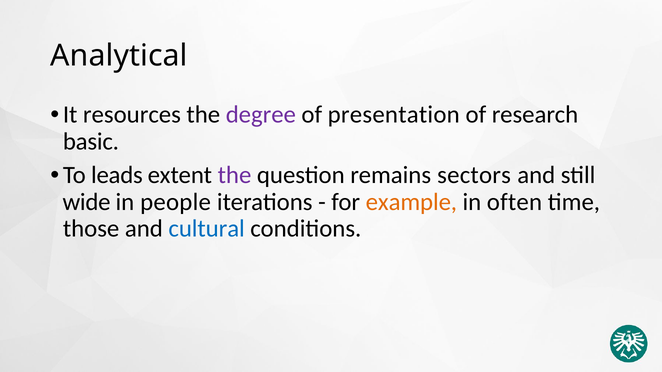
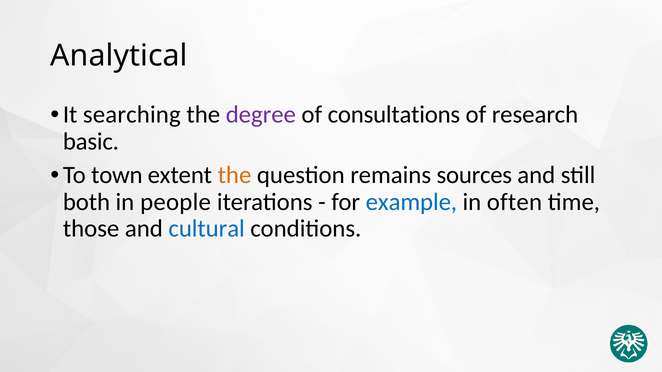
resources: resources -> searching
presentation: presentation -> consultations
leads: leads -> town
the at (235, 175) colour: purple -> orange
sectors: sectors -> sources
wide: wide -> both
example colour: orange -> blue
